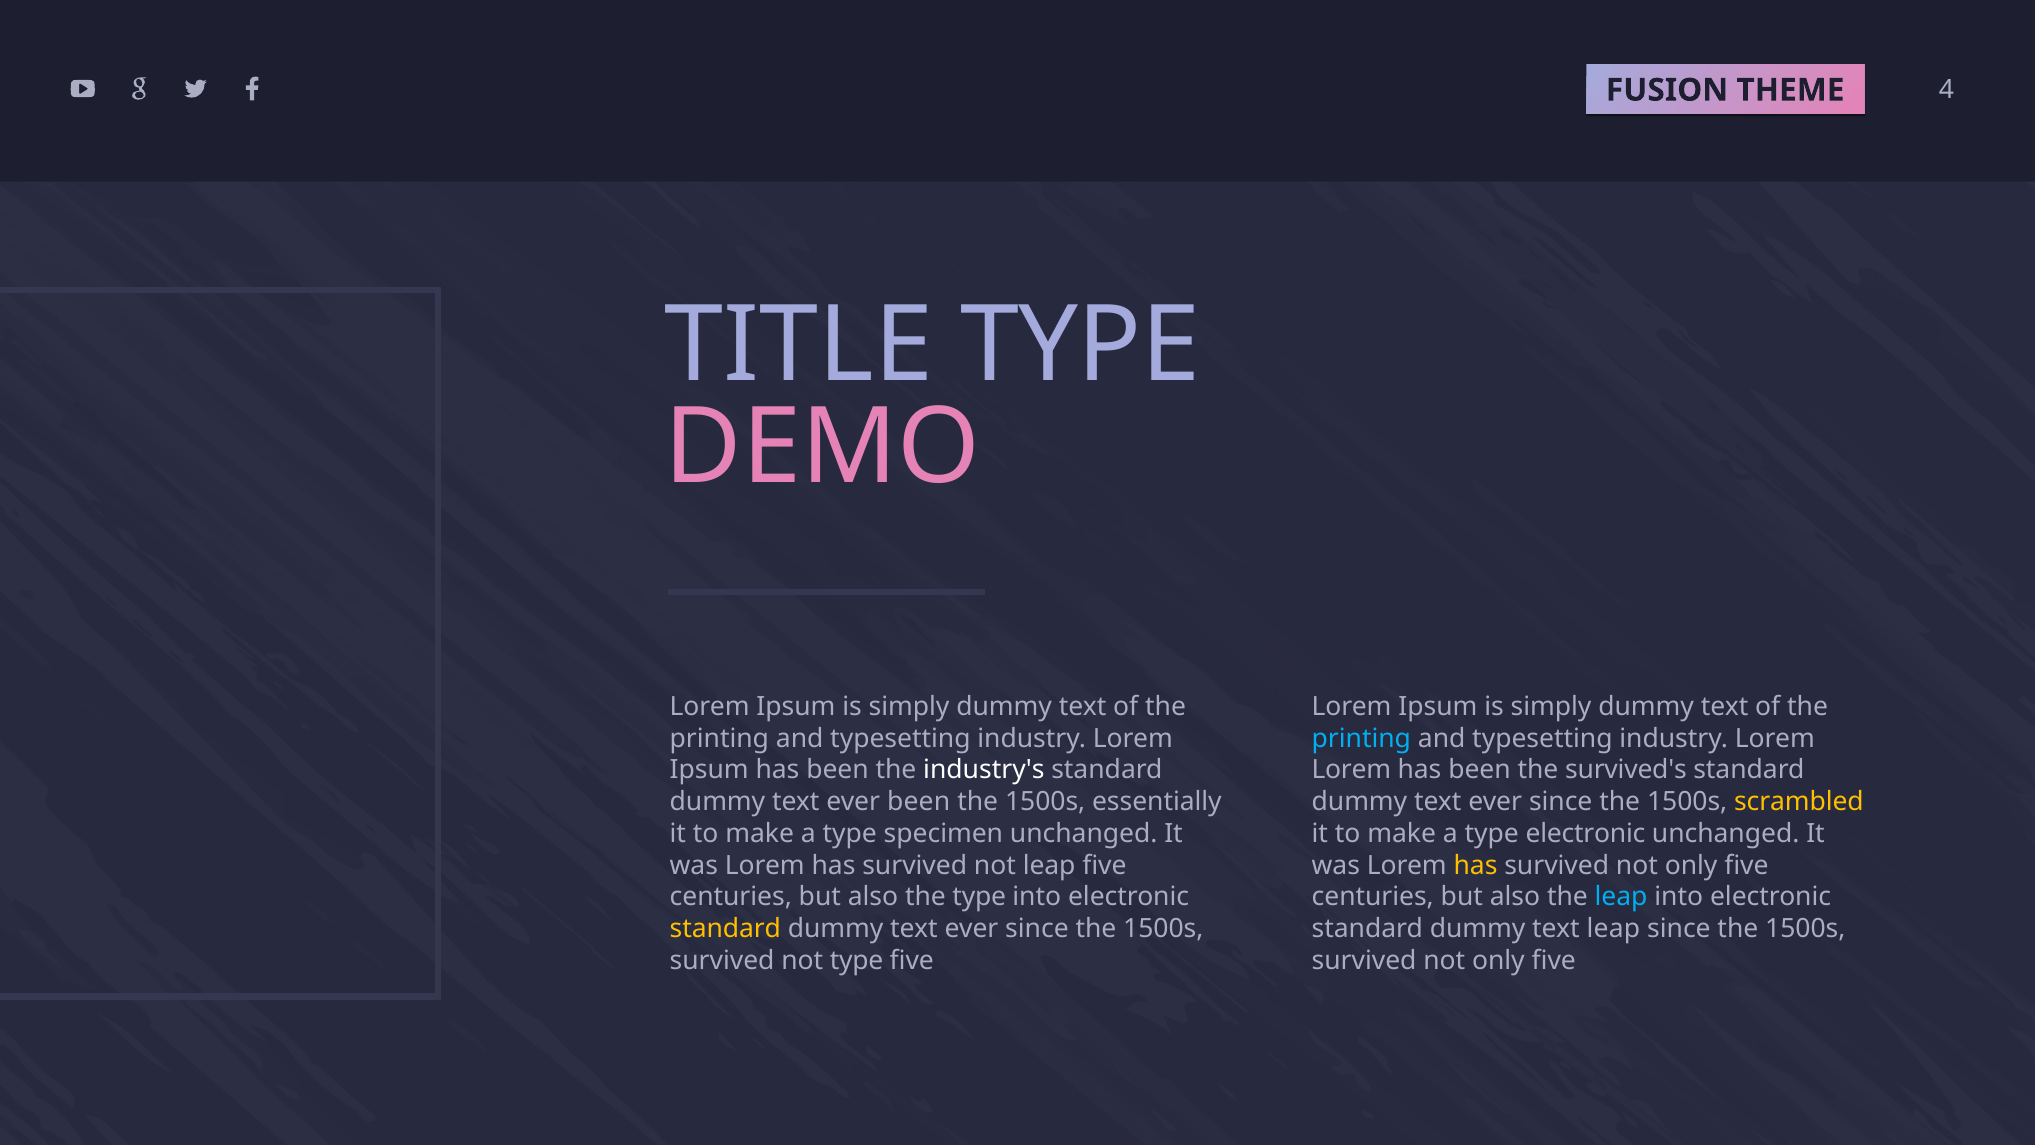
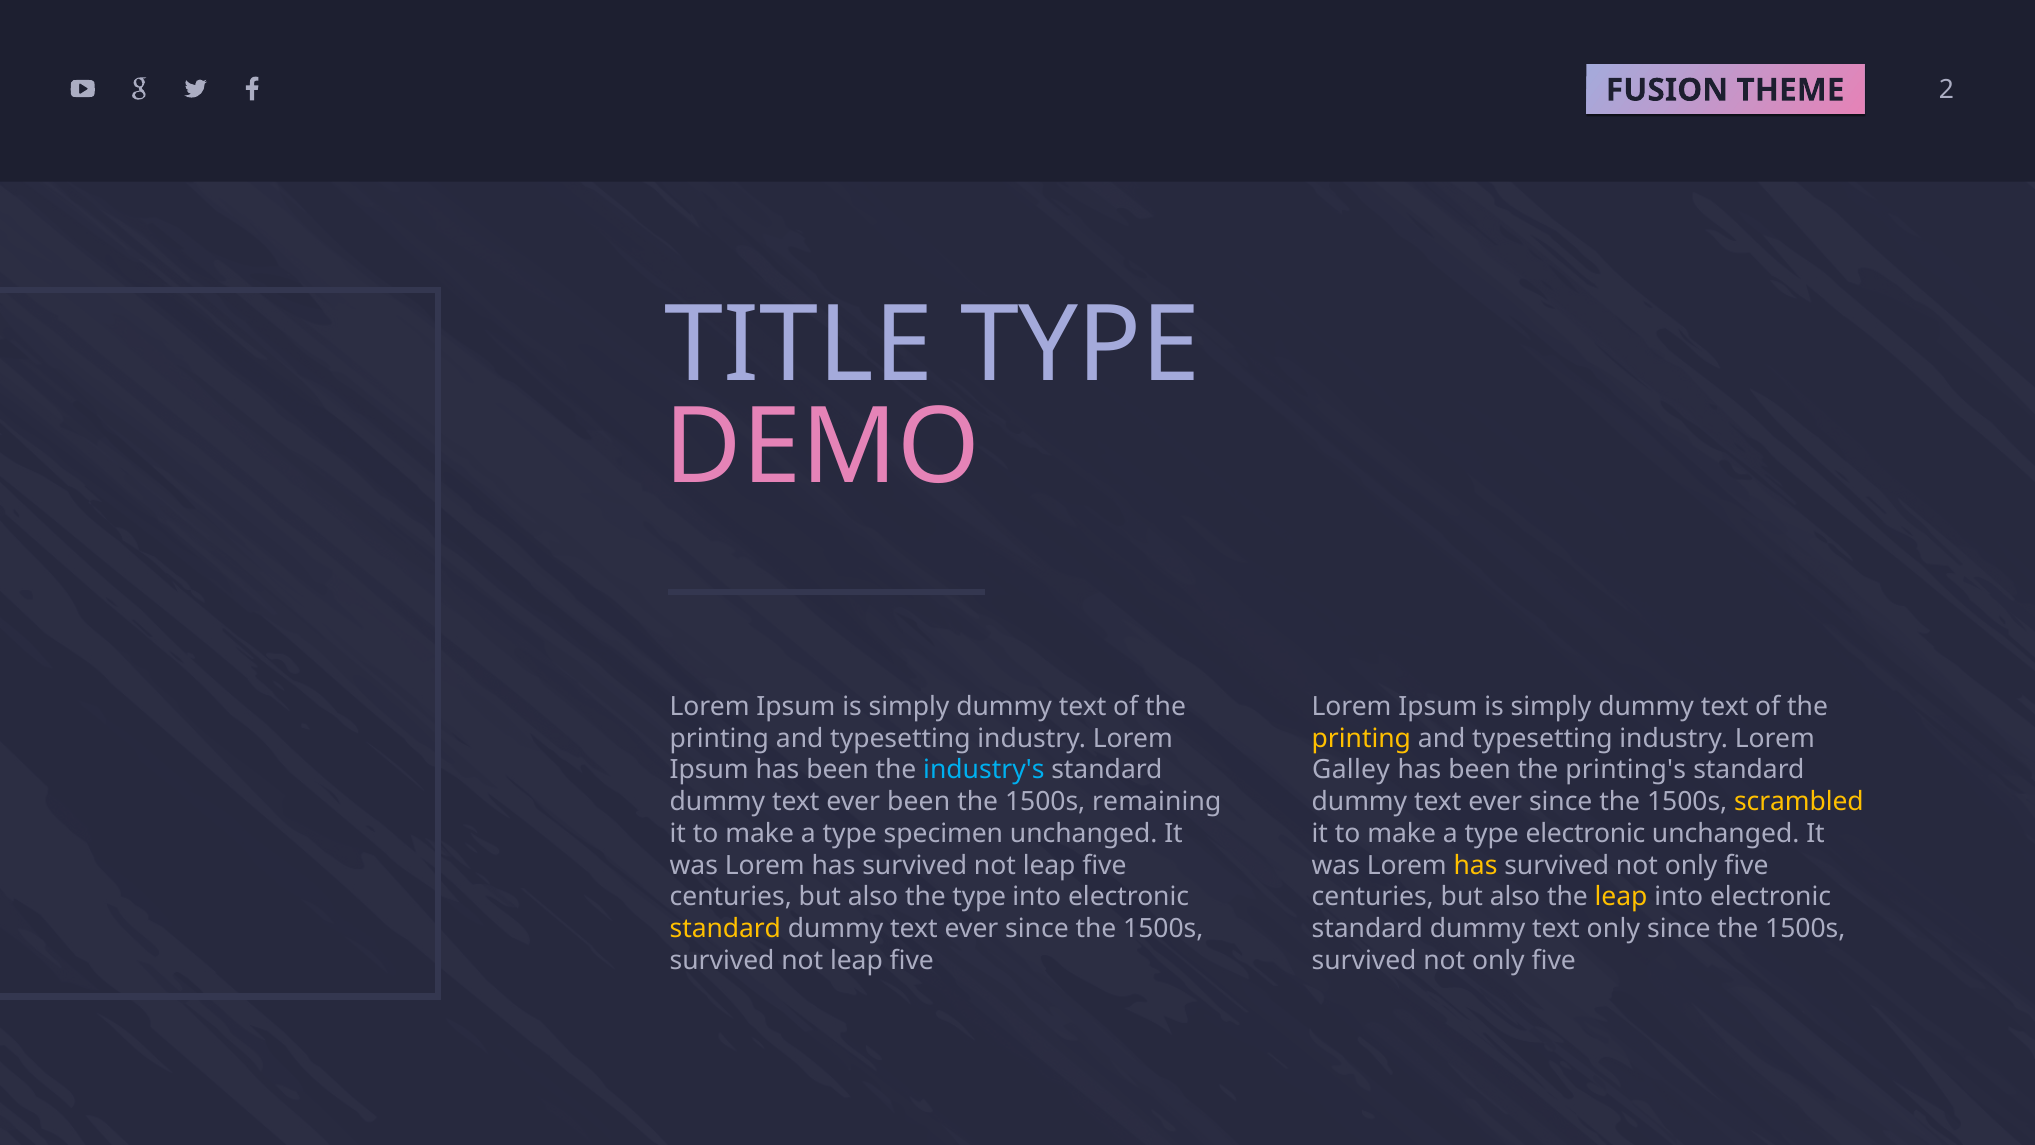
4: 4 -> 2
printing at (1361, 738) colour: light blue -> yellow
industry's colour: white -> light blue
Lorem at (1351, 770): Lorem -> Galley
survived's: survived's -> printing's
essentially: essentially -> remaining
leap at (1621, 897) colour: light blue -> yellow
text leap: leap -> only
type at (857, 960): type -> leap
